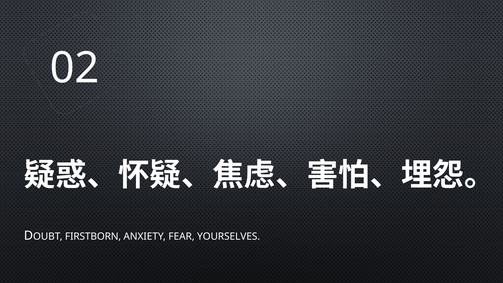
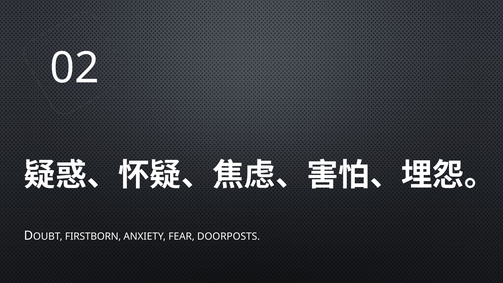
YOURSELVES: YOURSELVES -> DOORPOSTS
